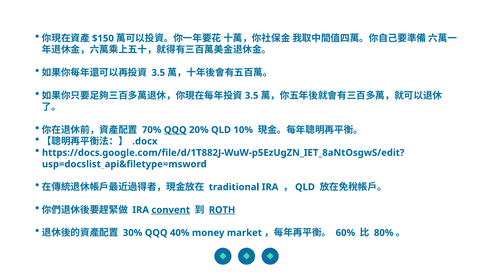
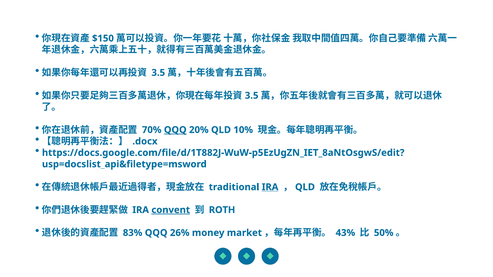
IRA at (270, 187) underline: none -> present
ROTH underline: present -> none
30%: 30% -> 83%
40%: 40% -> 26%
60%: 60% -> 43%
80%: 80% -> 50%
